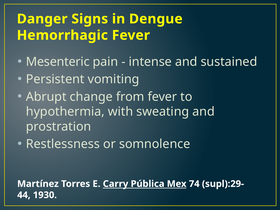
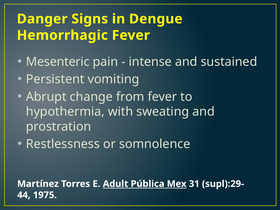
Carry: Carry -> Adult
74: 74 -> 31
1930: 1930 -> 1975
